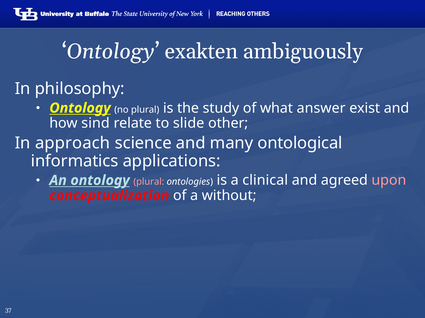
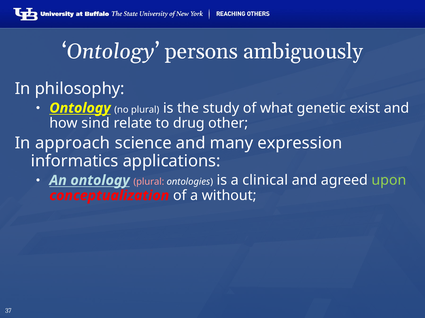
exakten: exakten -> persons
answer: answer -> genetic
slide: slide -> drug
ontological: ontological -> expression
upon colour: pink -> light green
